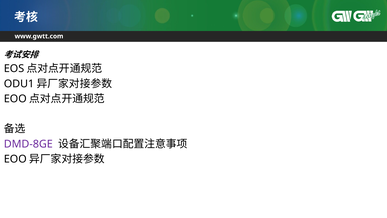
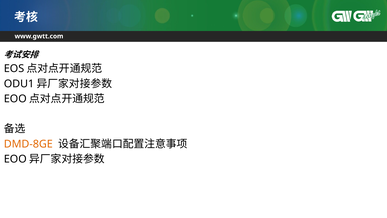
DMD-8GE colour: purple -> orange
